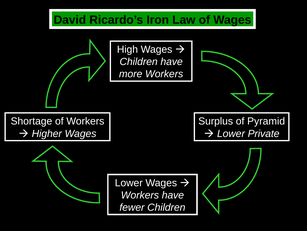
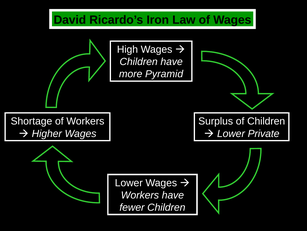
more Workers: Workers -> Pyramid
of Pyramid: Pyramid -> Children
